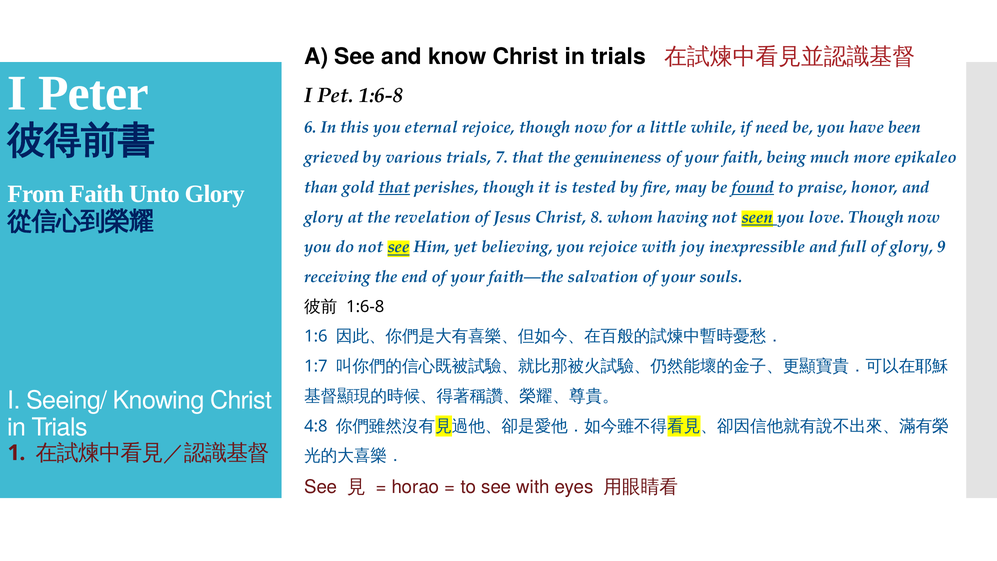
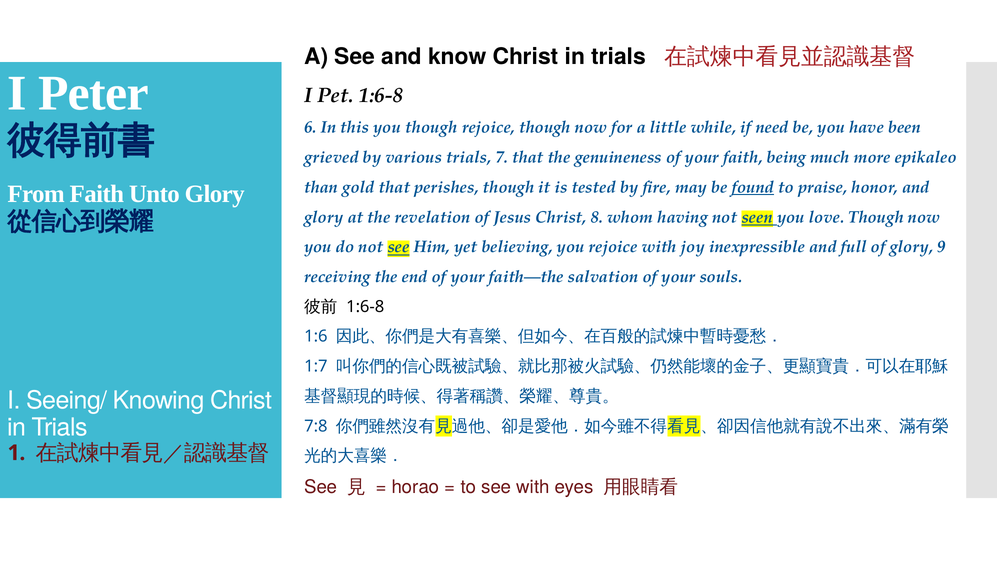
you eternal: eternal -> though
that at (394, 187) underline: present -> none
4:8: 4:8 -> 7:8
